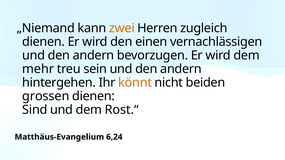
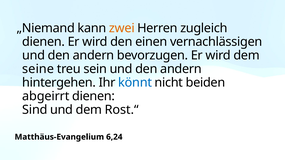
mehr: mehr -> seine
könnt colour: orange -> blue
grossen: grossen -> abgeirrt
